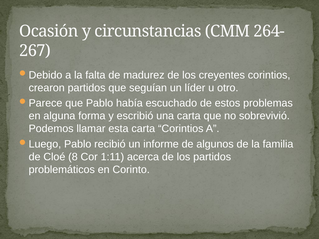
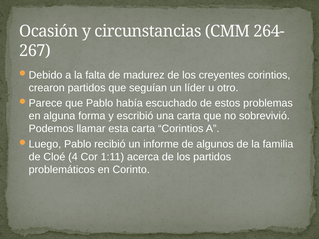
8: 8 -> 4
